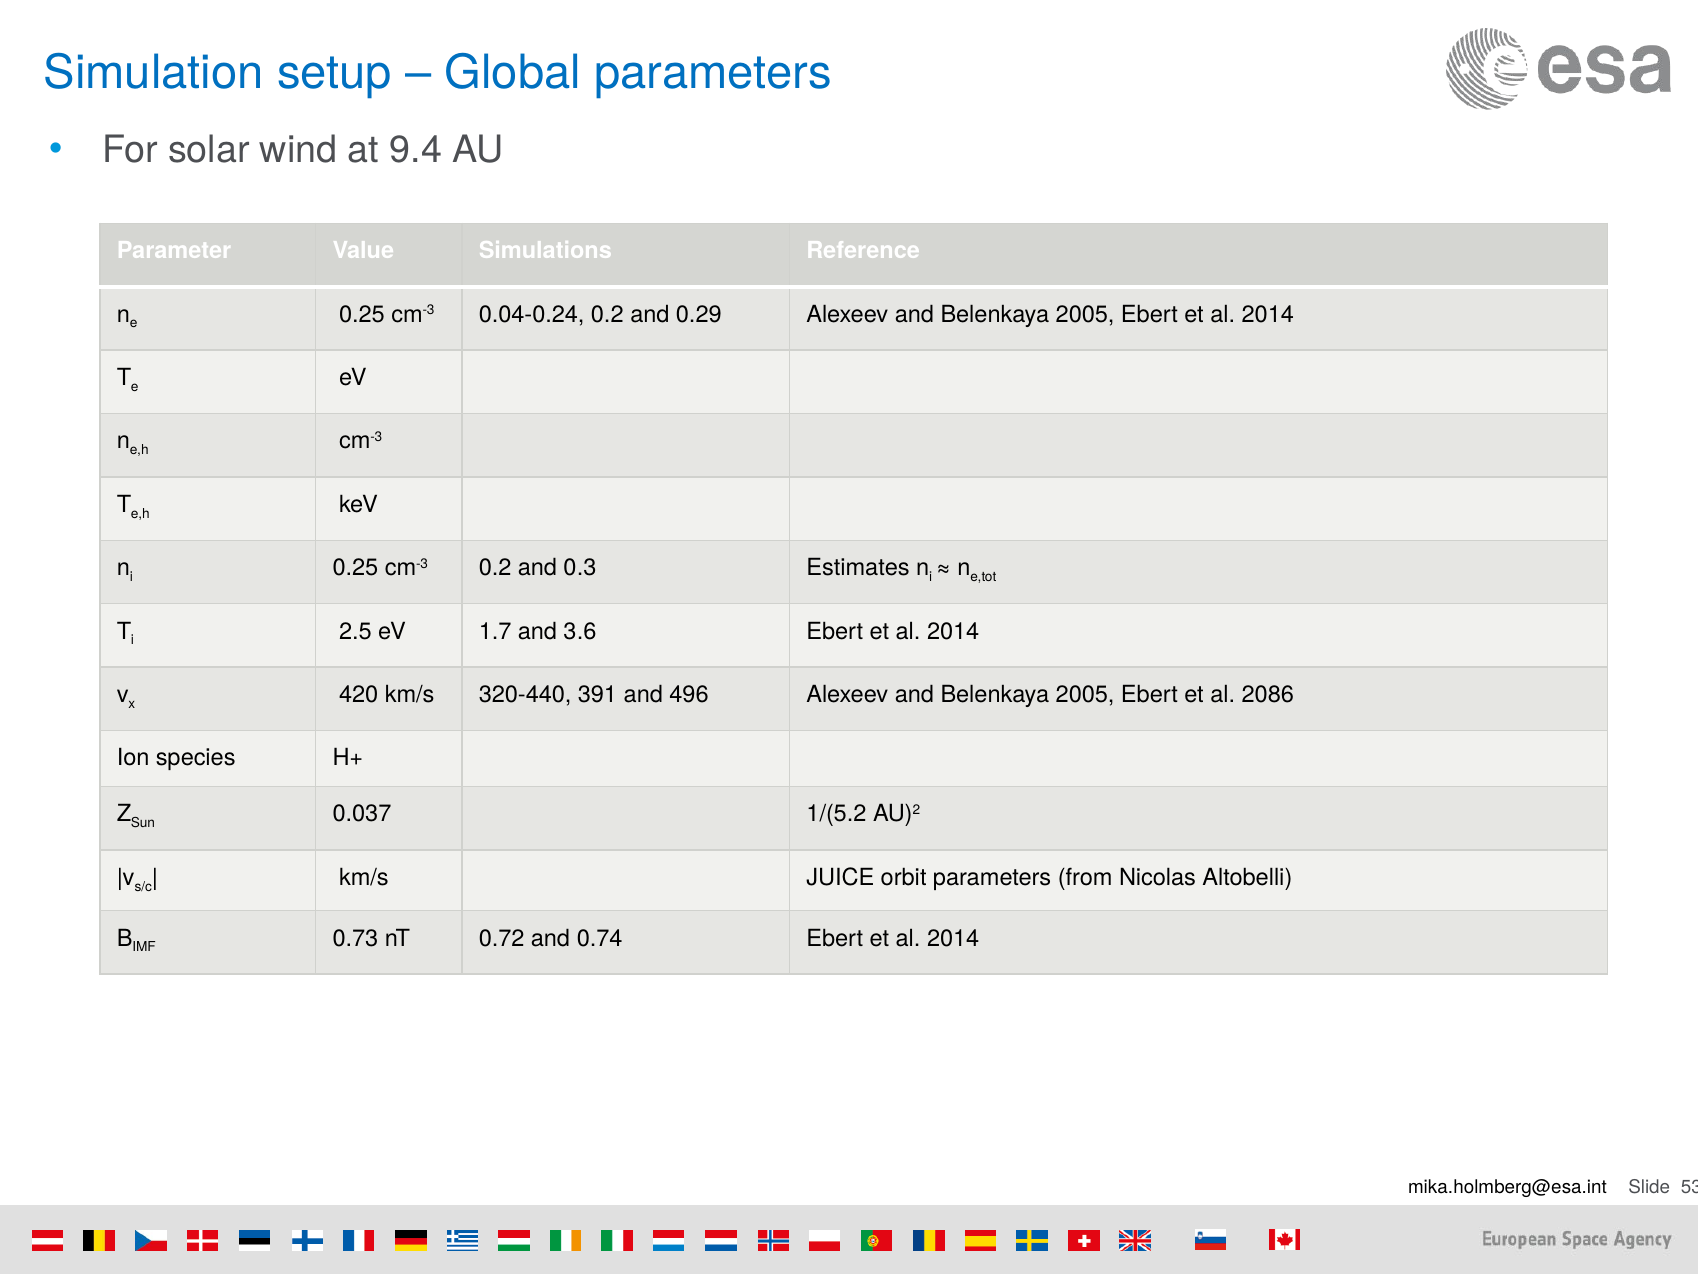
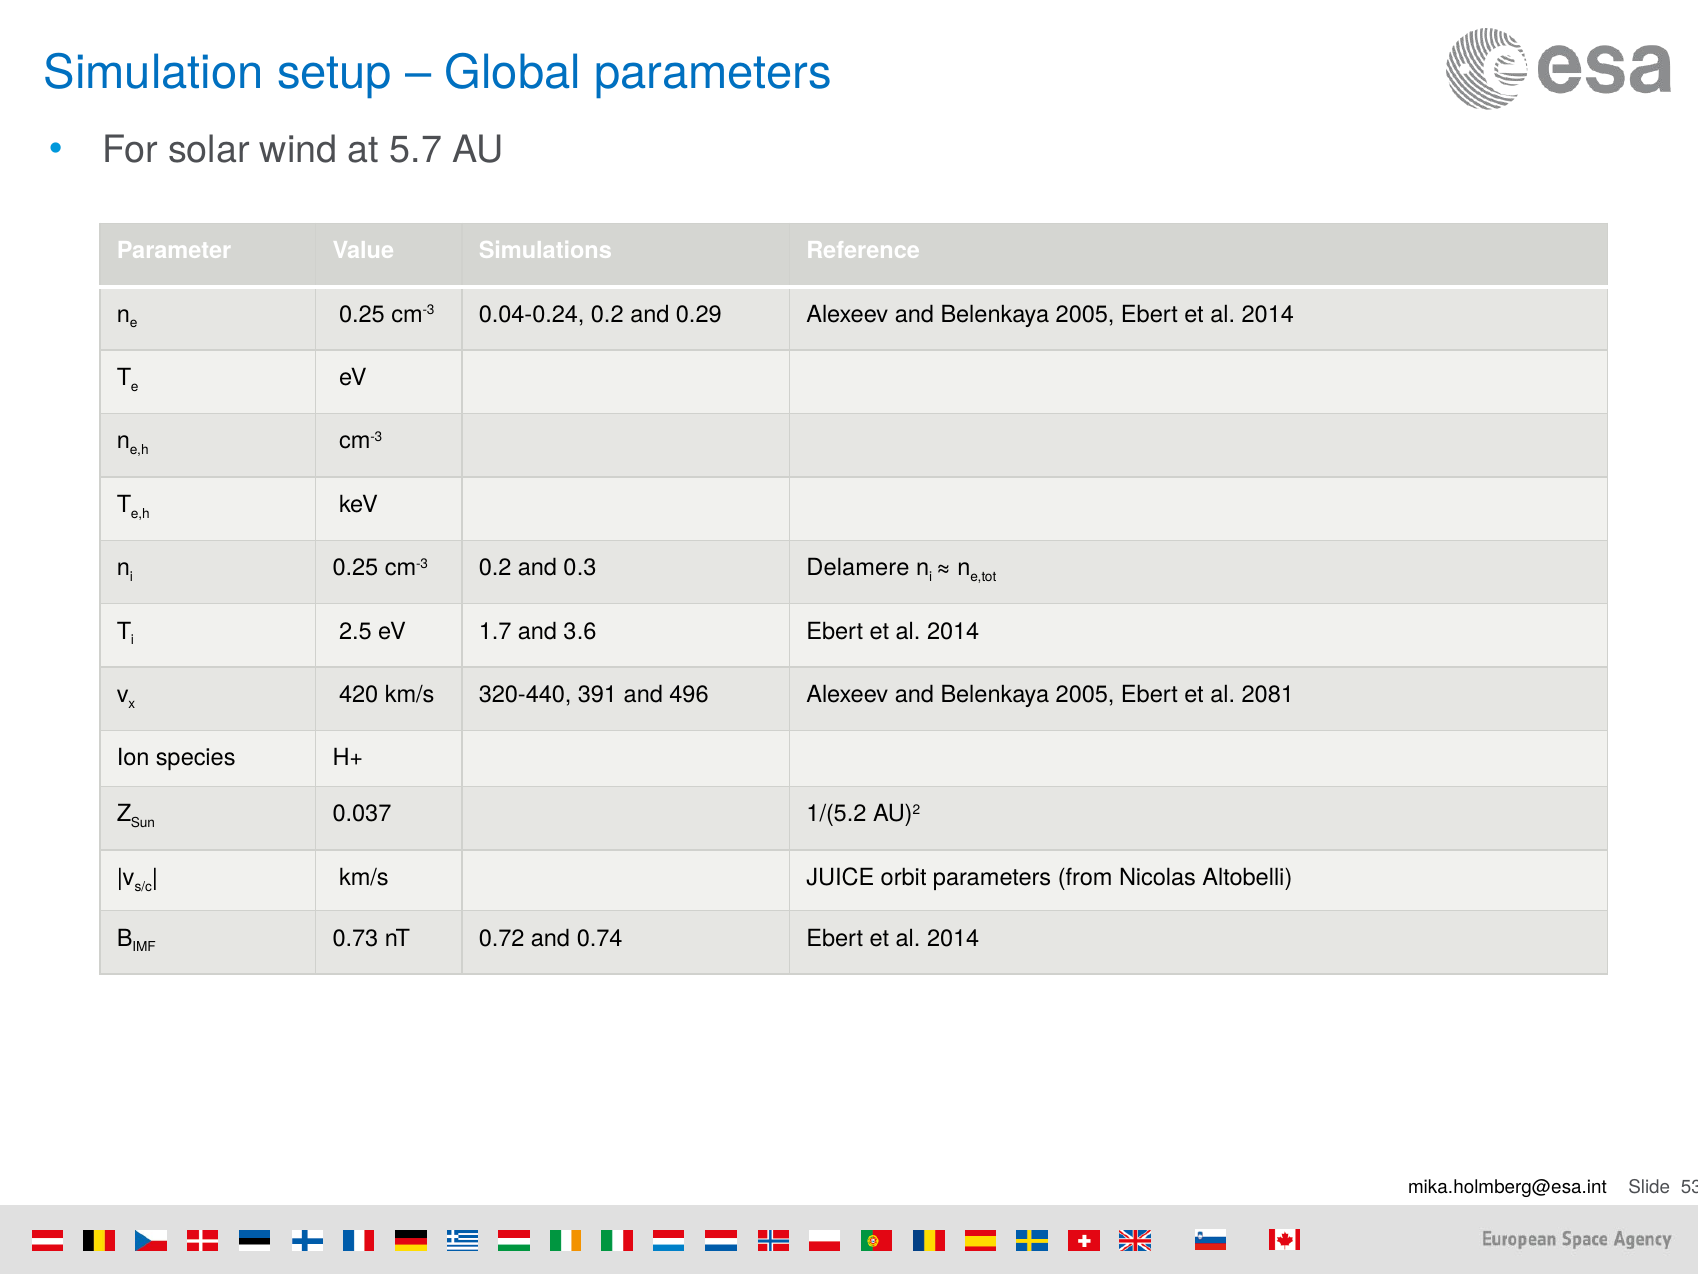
9.4: 9.4 -> 5.7
Estimates: Estimates -> Delamere
2086: 2086 -> 2081
